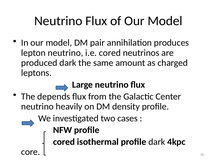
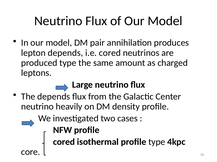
lepton neutrino: neutrino -> depends
produced dark: dark -> type
profile dark: dark -> type
